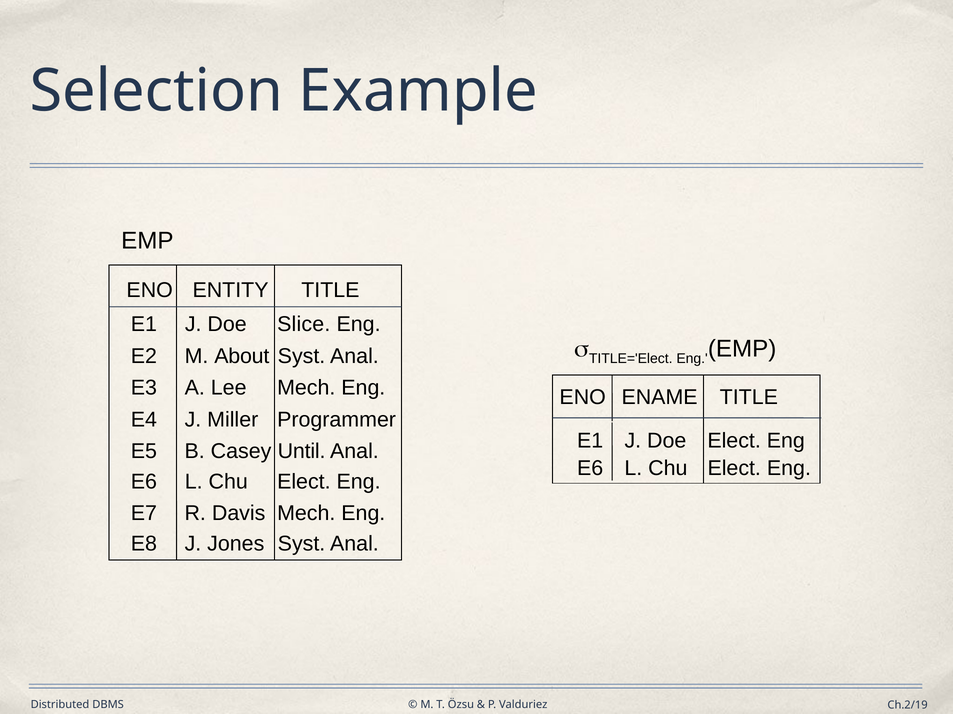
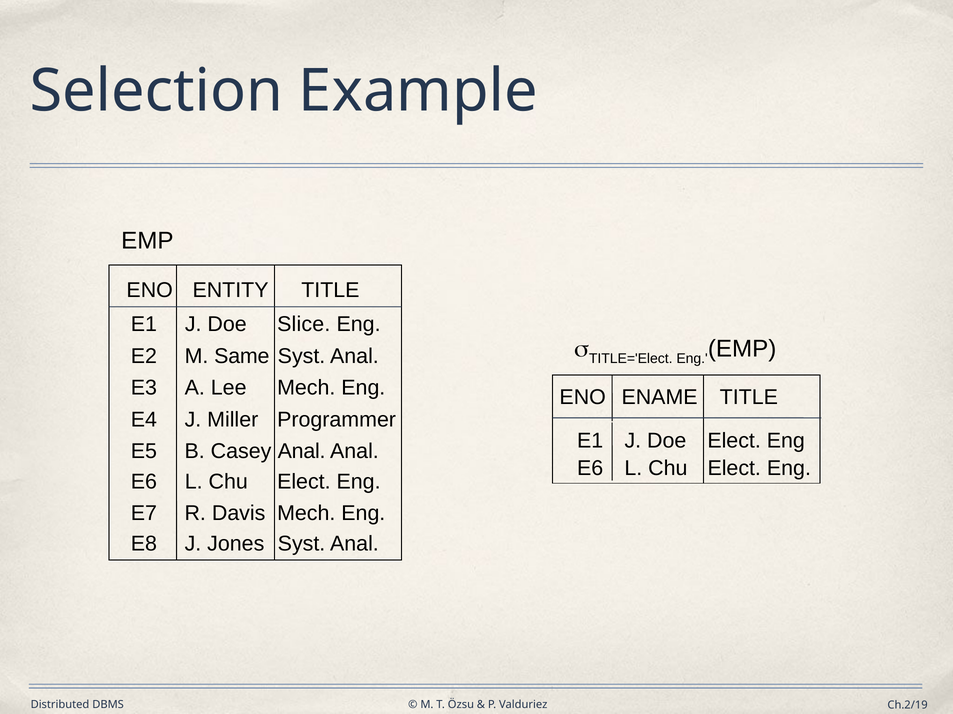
About: About -> Same
Casey Until: Until -> Anal
